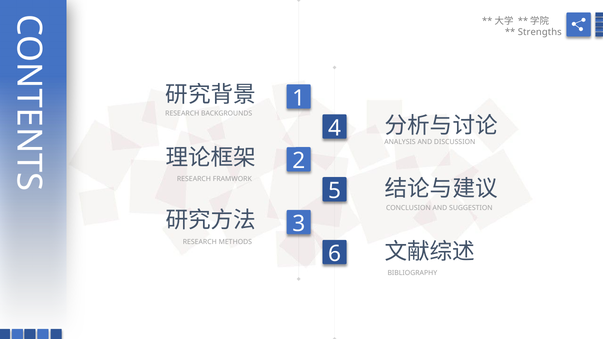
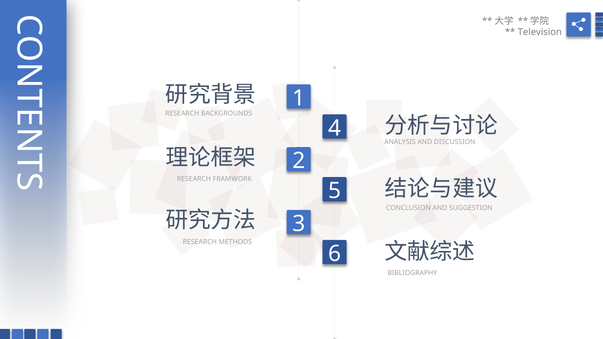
Strengths: Strengths -> Television
